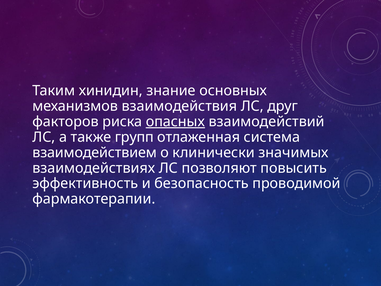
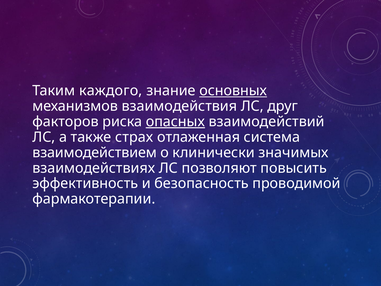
хинидин: хинидин -> каждого
основных underline: none -> present
групп: групп -> страх
